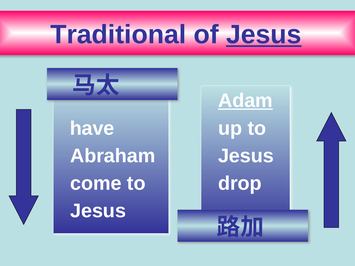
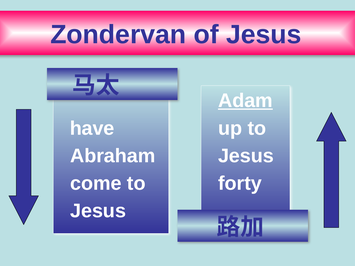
Traditional: Traditional -> Zondervan
Jesus at (264, 35) underline: present -> none
drop: drop -> forty
